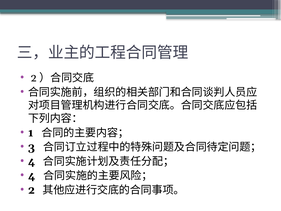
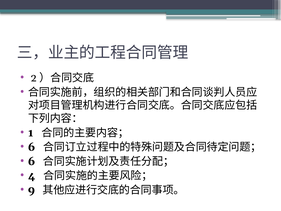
3 at (31, 147): 3 -> 6
4 at (32, 161): 4 -> 6
2 at (31, 190): 2 -> 9
